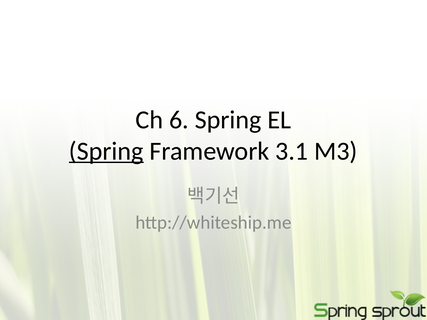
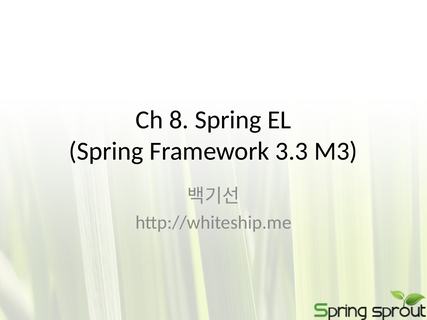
6: 6 -> 8
Spring at (106, 151) underline: present -> none
3.1: 3.1 -> 3.3
